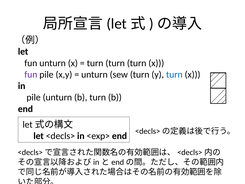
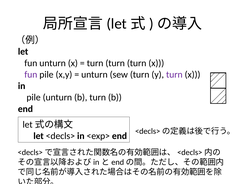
turn at (174, 74) colour: blue -> purple
